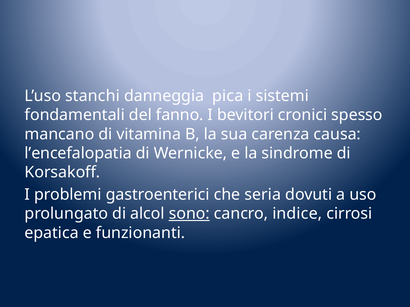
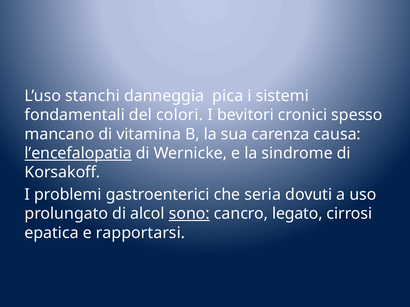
fanno: fanno -> colori
l’encefalopatia underline: none -> present
indice: indice -> legato
funzionanti: funzionanti -> rapportarsi
